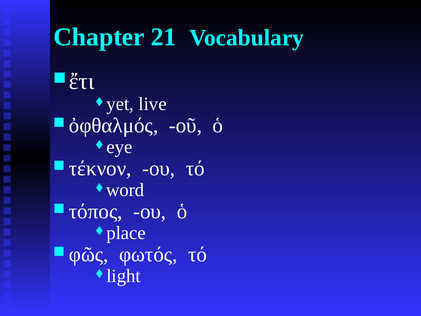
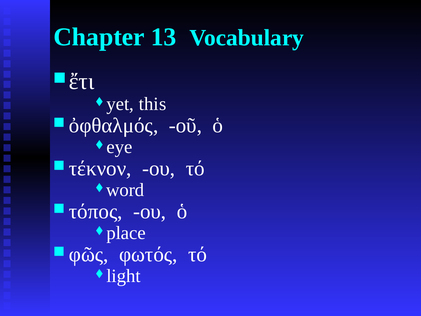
21: 21 -> 13
live: live -> this
